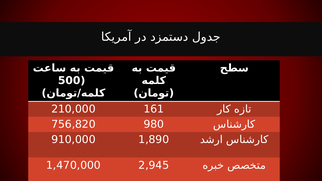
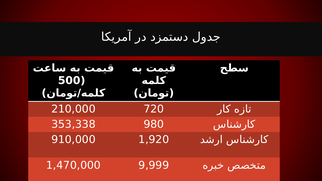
161: 161 -> 720
756,820: 756,820 -> 353,338
1,890: 1,890 -> 1,920
2,945: 2,945 -> 9,999
